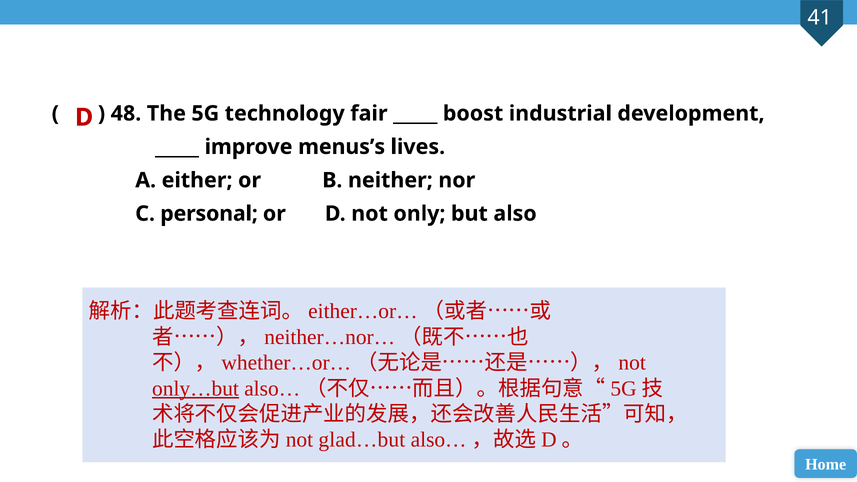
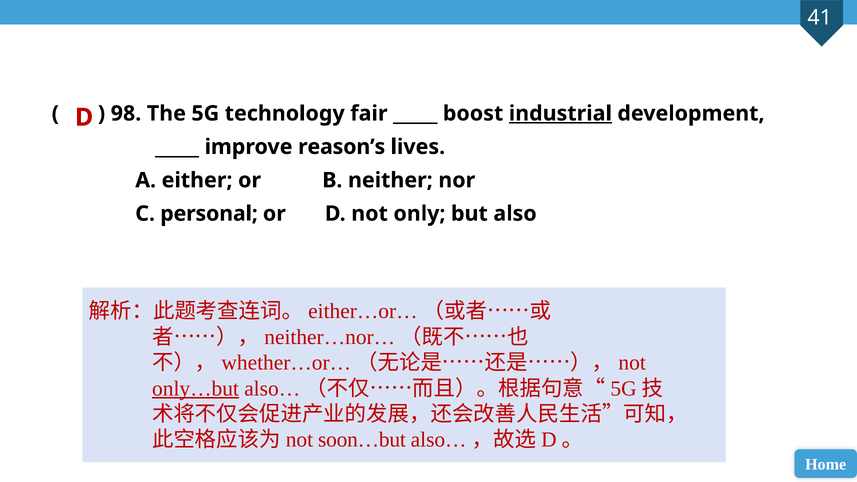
48: 48 -> 98
industrial underline: none -> present
menus’s: menus’s -> reason’s
glad…but: glad…but -> soon…but
